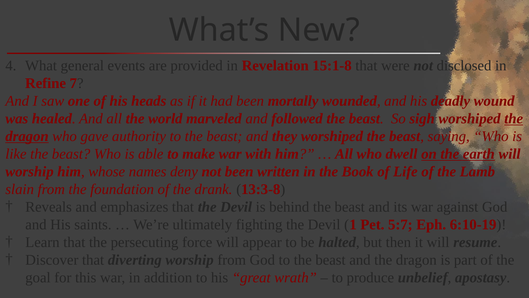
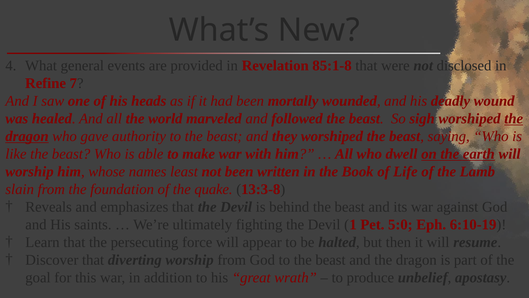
15:1-8: 15:1-8 -> 85:1-8
deny: deny -> least
drank: drank -> quake
5:7: 5:7 -> 5:0
